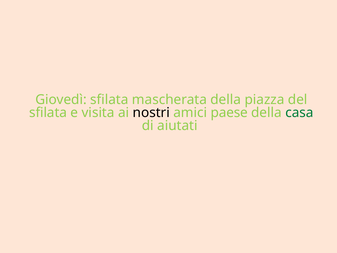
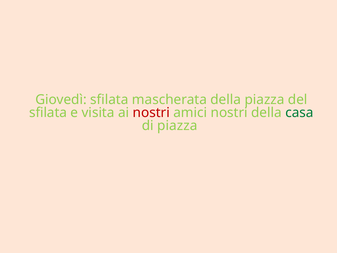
nostri at (151, 112) colour: black -> red
amici paese: paese -> nostri
di aiutati: aiutati -> piazza
